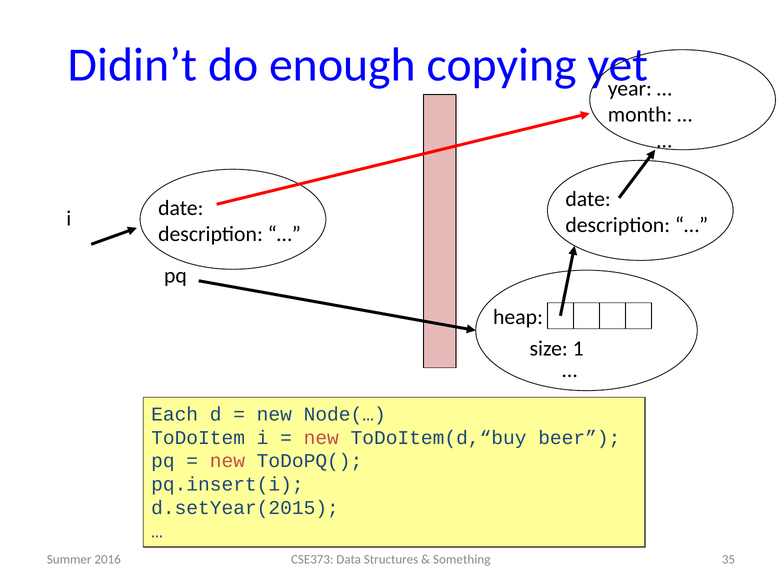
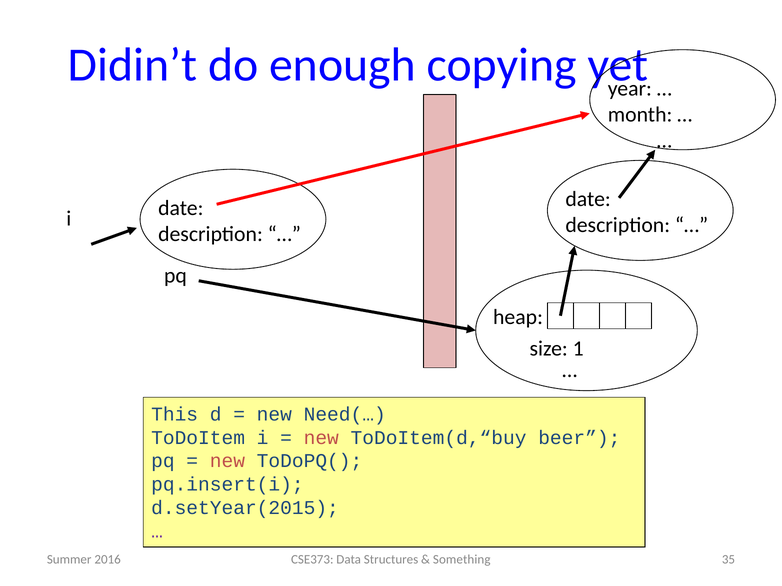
Each: Each -> This
Node(…: Node(… -> Need(…
